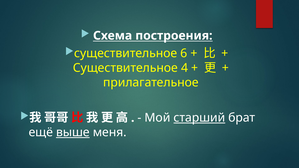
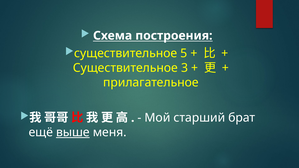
6: 6 -> 5
4: 4 -> 3
старший underline: present -> none
